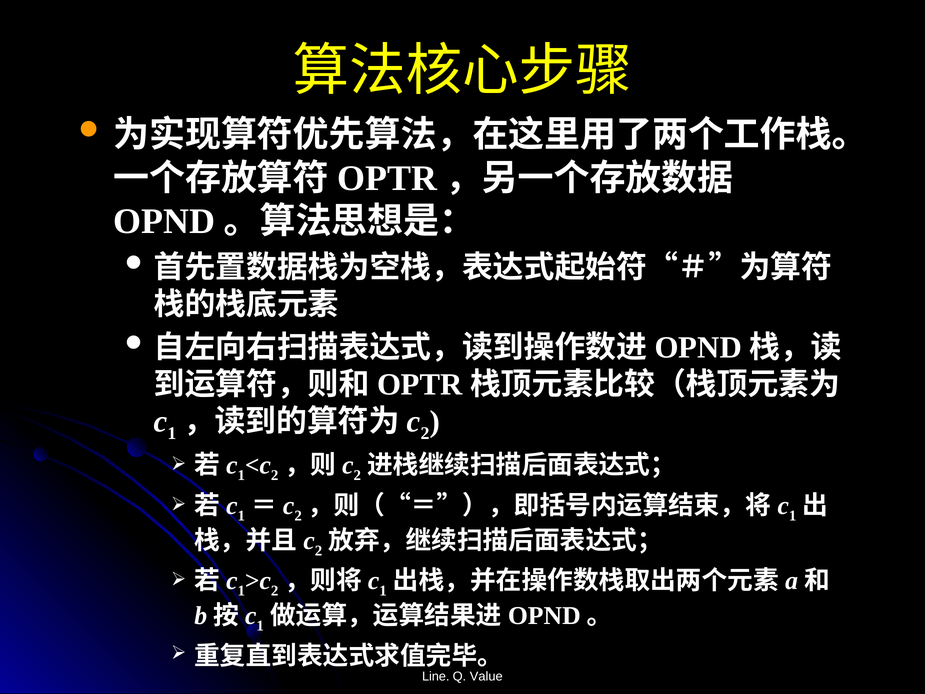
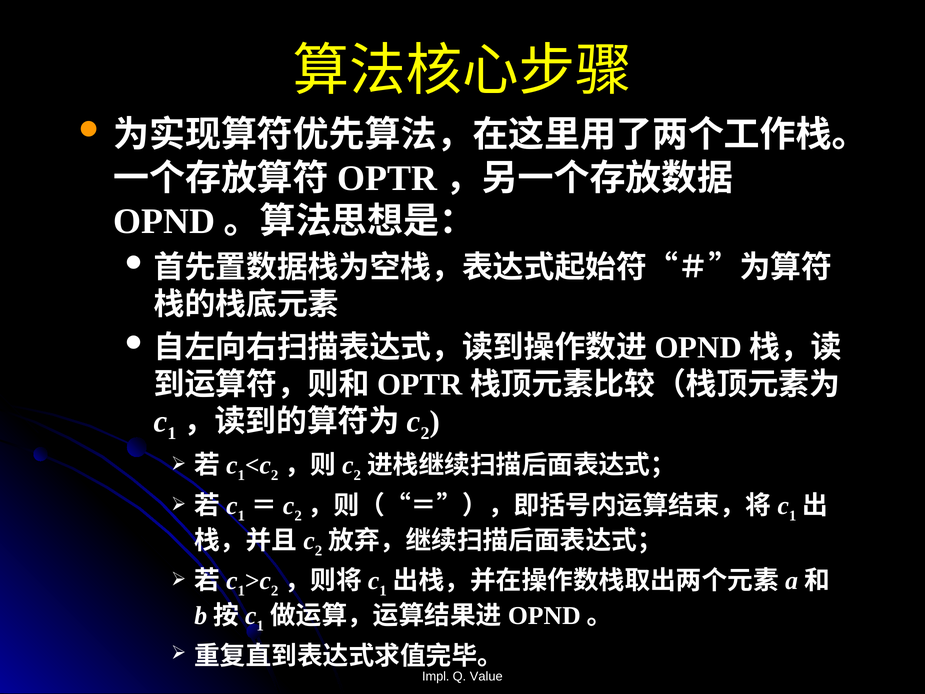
Line: Line -> Impl
